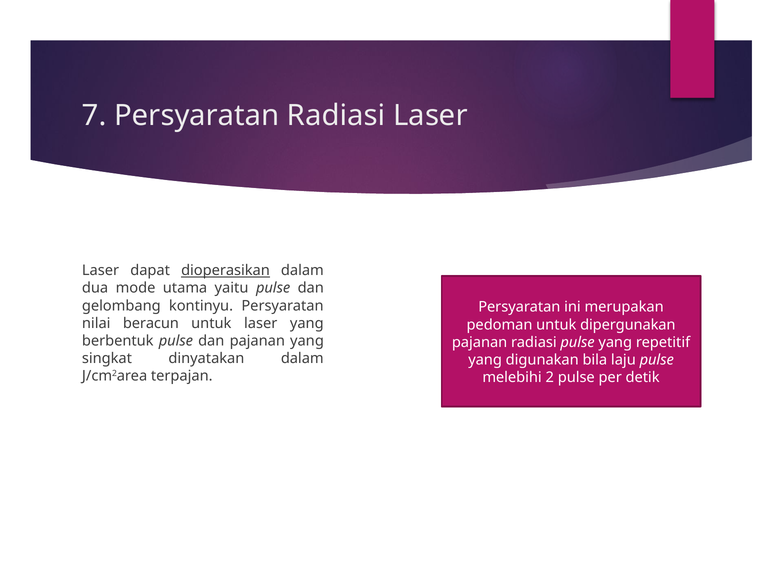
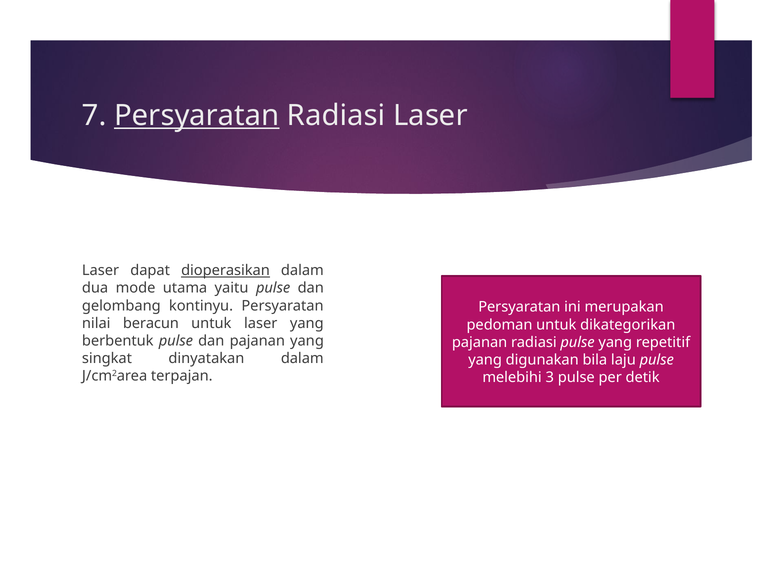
Persyaratan at (197, 116) underline: none -> present
dipergunakan: dipergunakan -> dikategorikan
2: 2 -> 3
